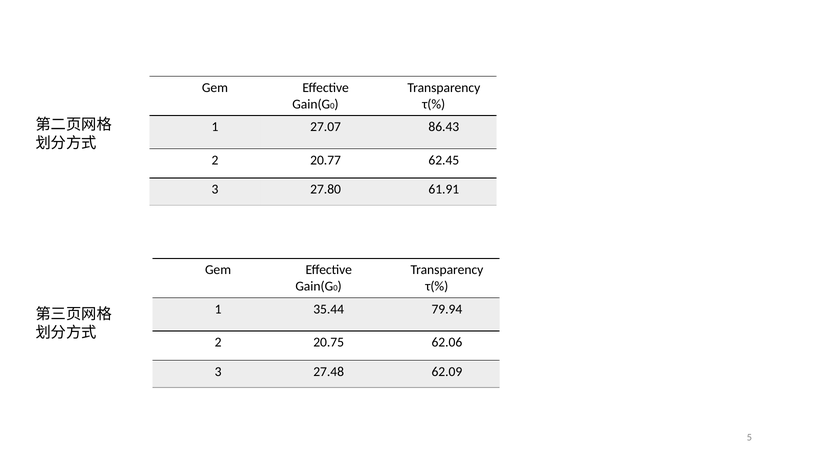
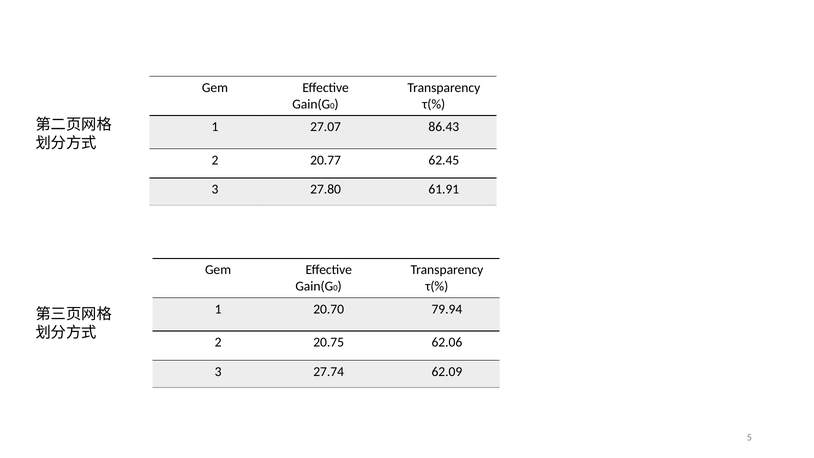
35.44: 35.44 -> 20.70
27.48: 27.48 -> 27.74
